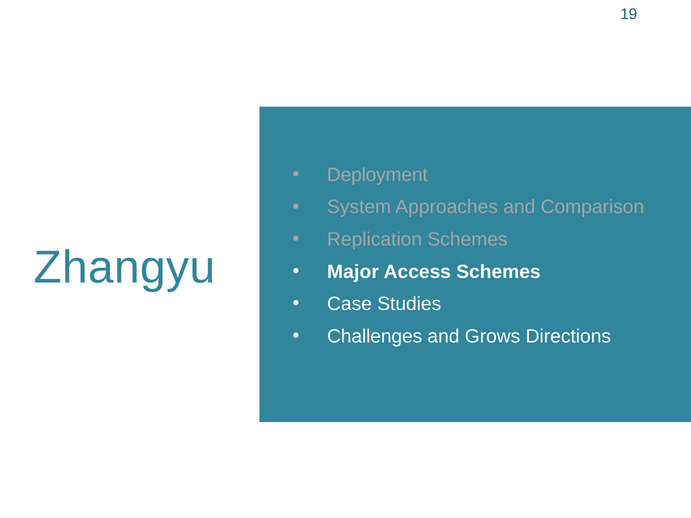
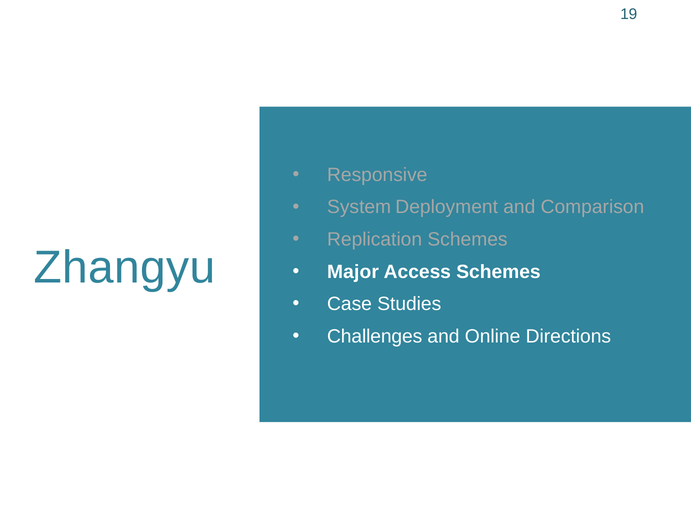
Deployment: Deployment -> Responsive
Approaches: Approaches -> Deployment
Grows: Grows -> Online
